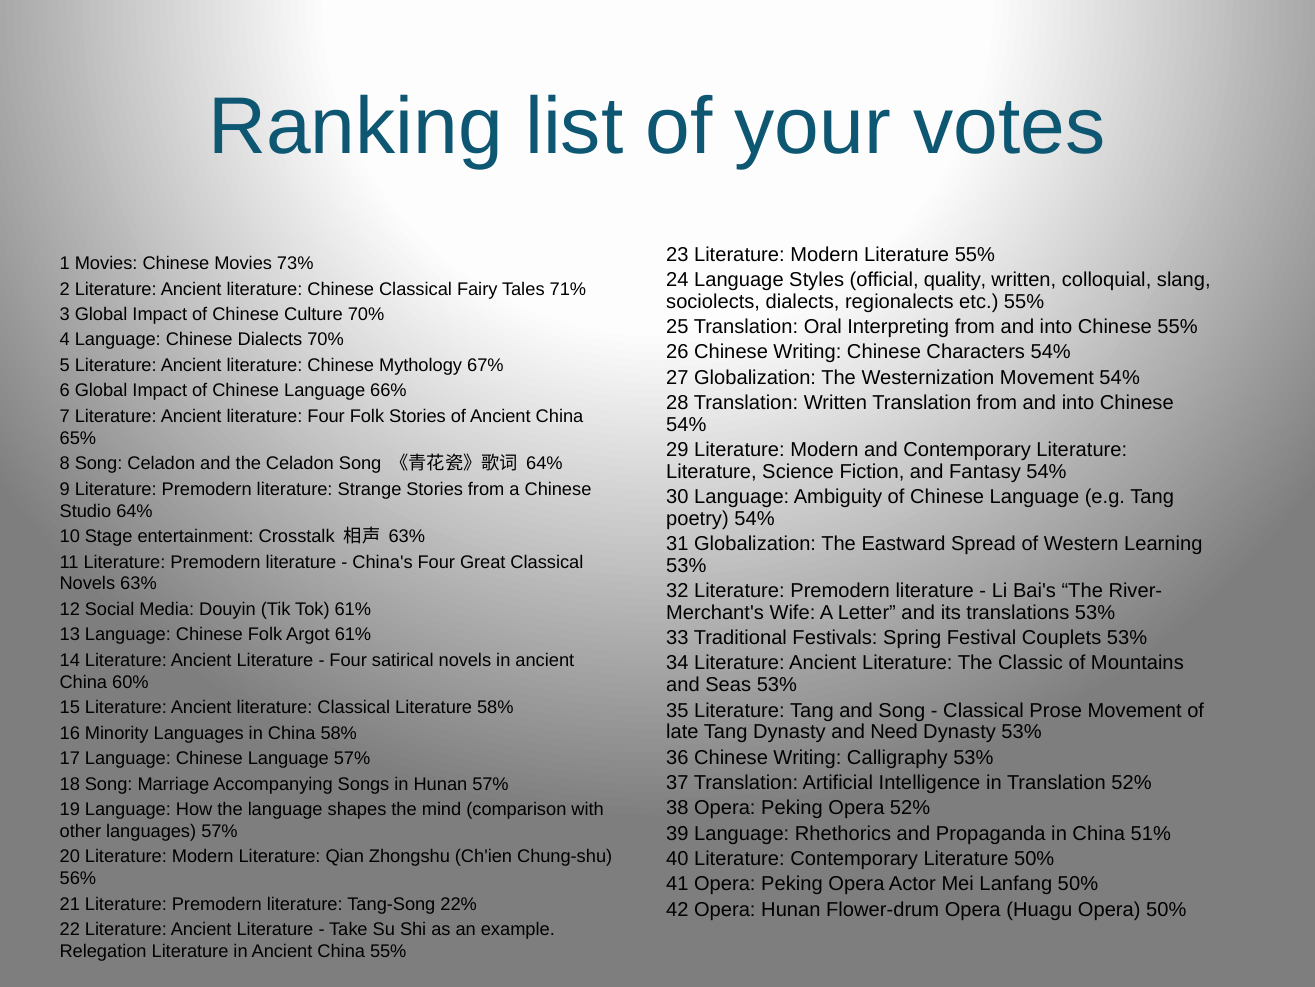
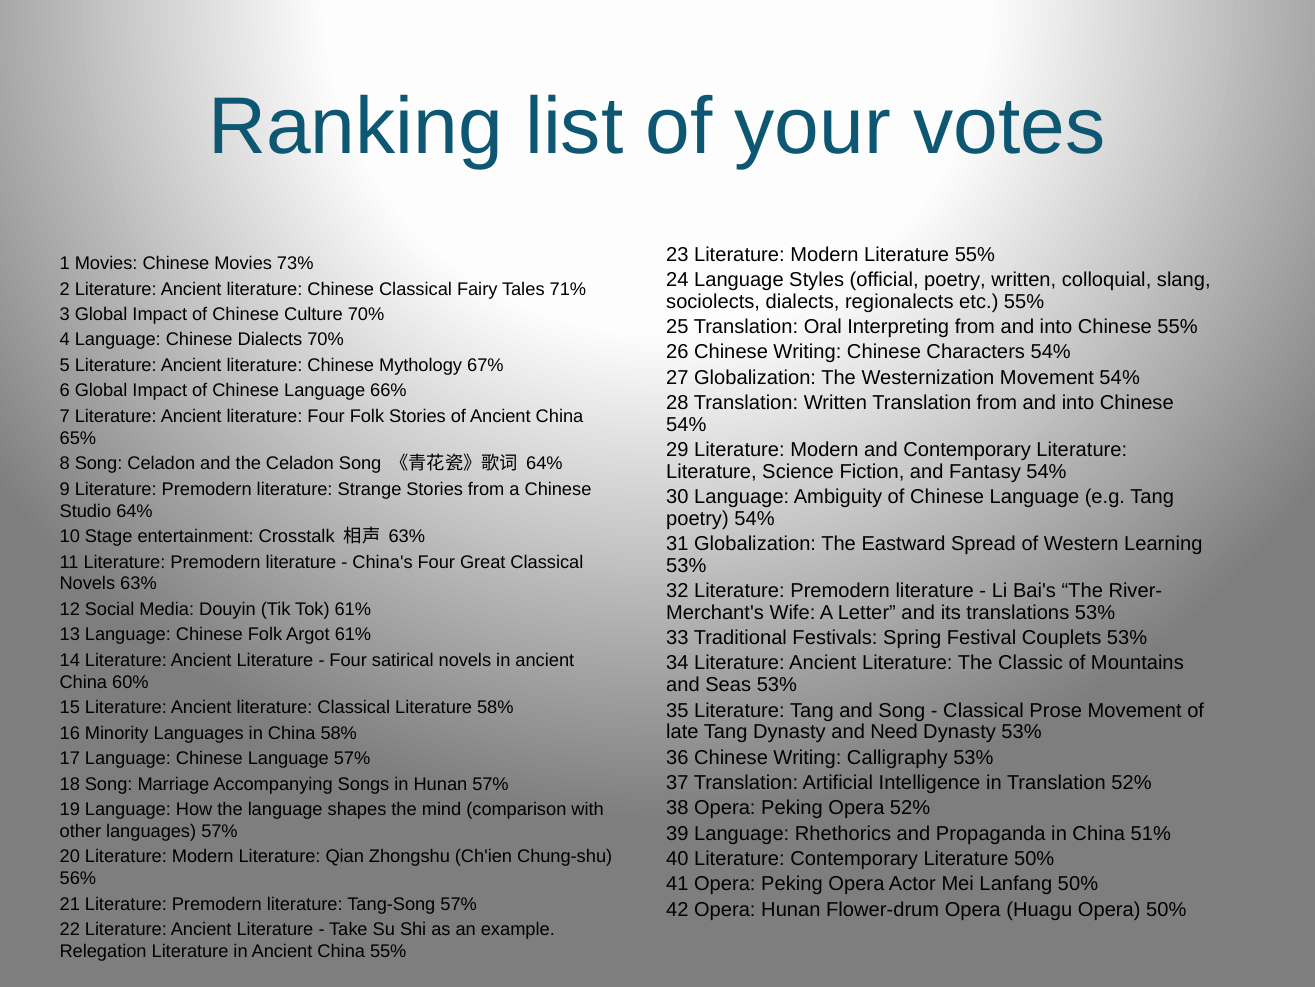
official quality: quality -> poetry
Tang-Song 22%: 22% -> 57%
